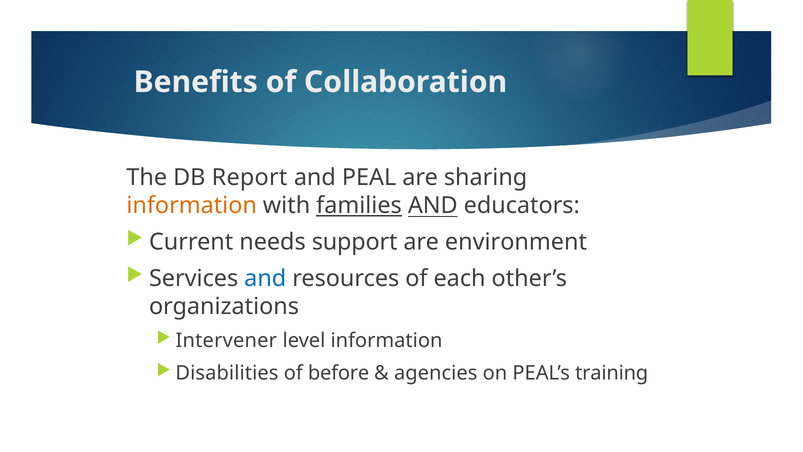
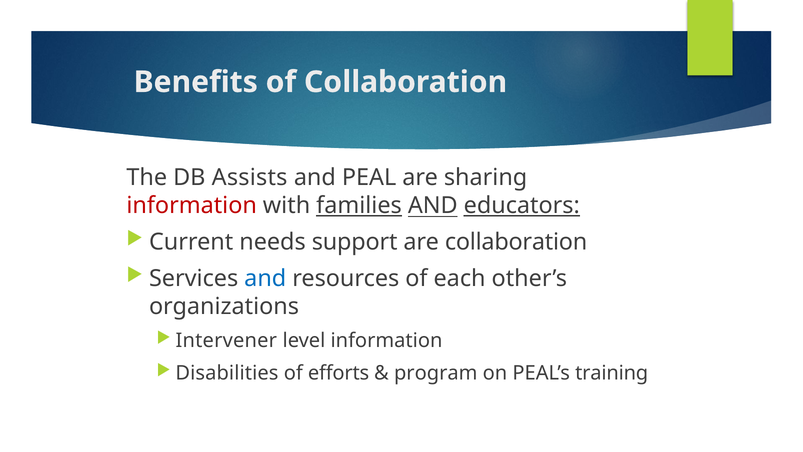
Report: Report -> Assists
information at (192, 205) colour: orange -> red
educators underline: none -> present
are environment: environment -> collaboration
before: before -> efforts
agencies: agencies -> program
